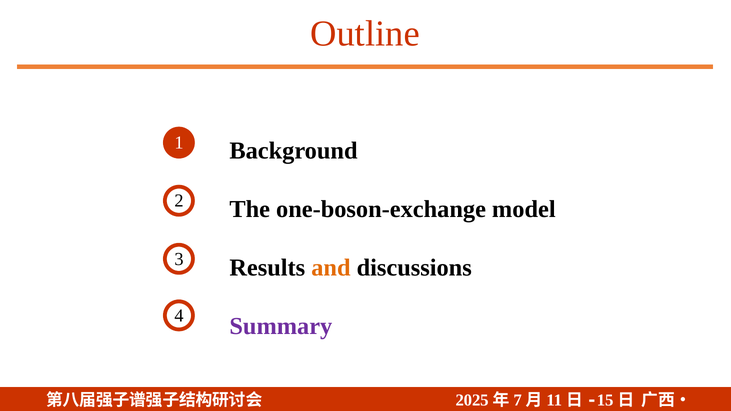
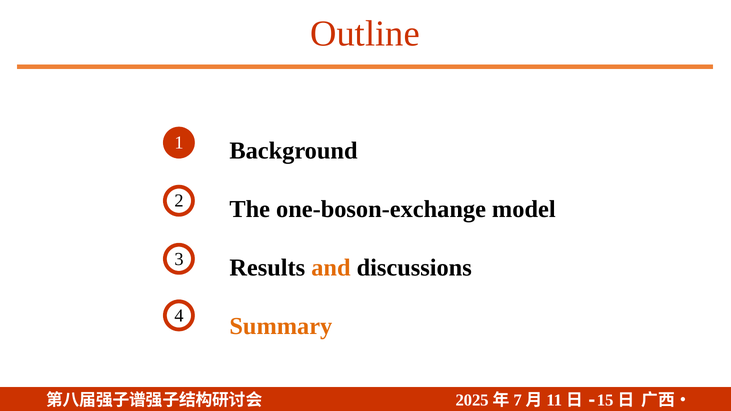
Summary colour: purple -> orange
